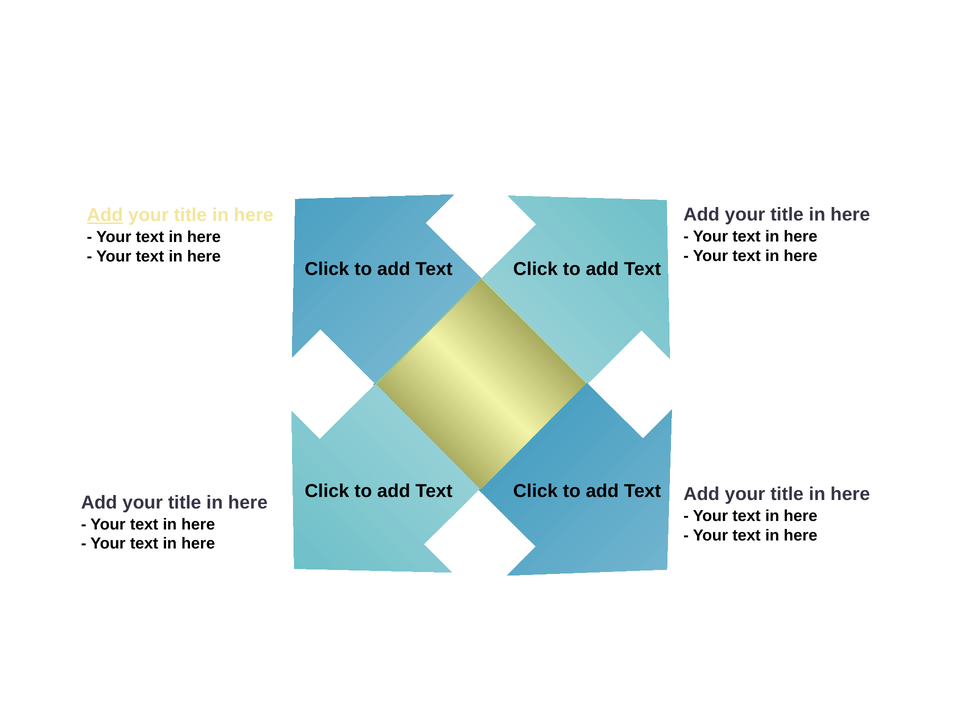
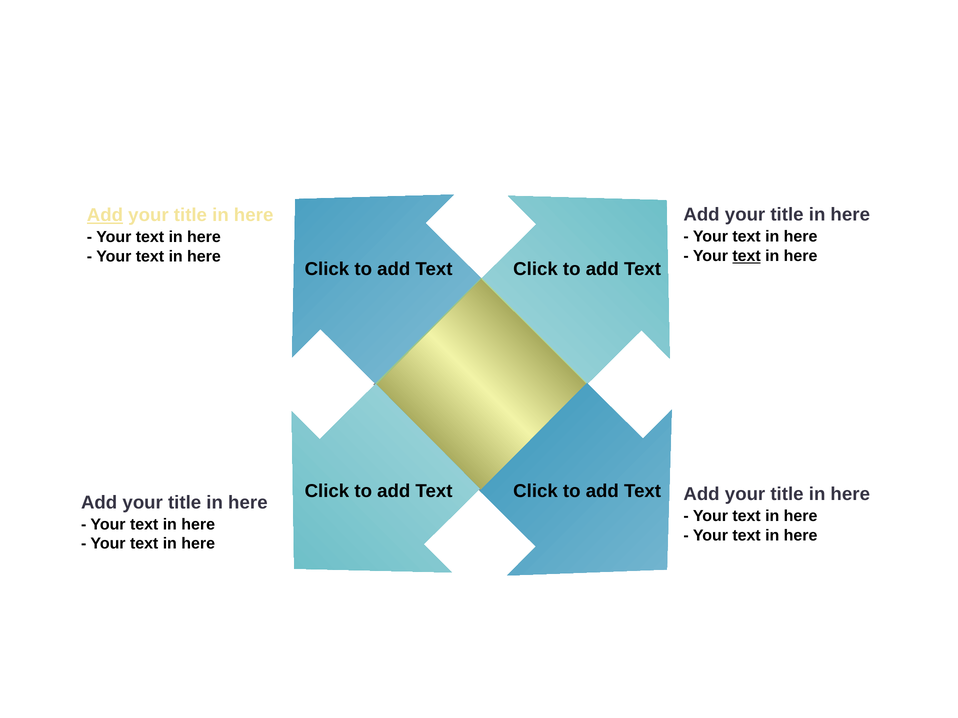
text at (747, 256) underline: none -> present
